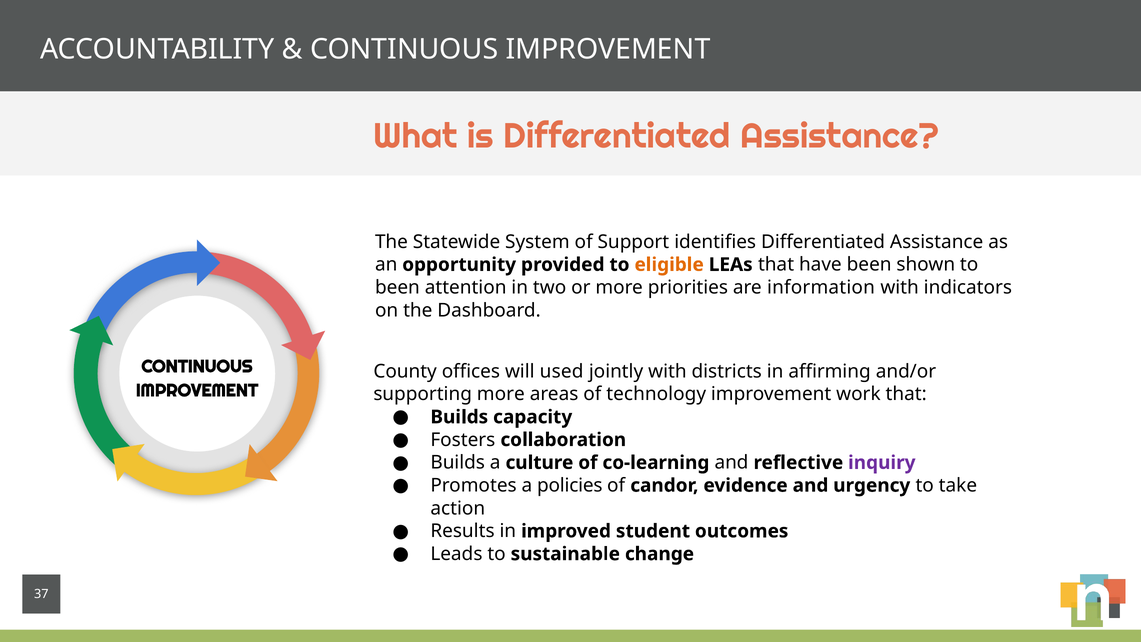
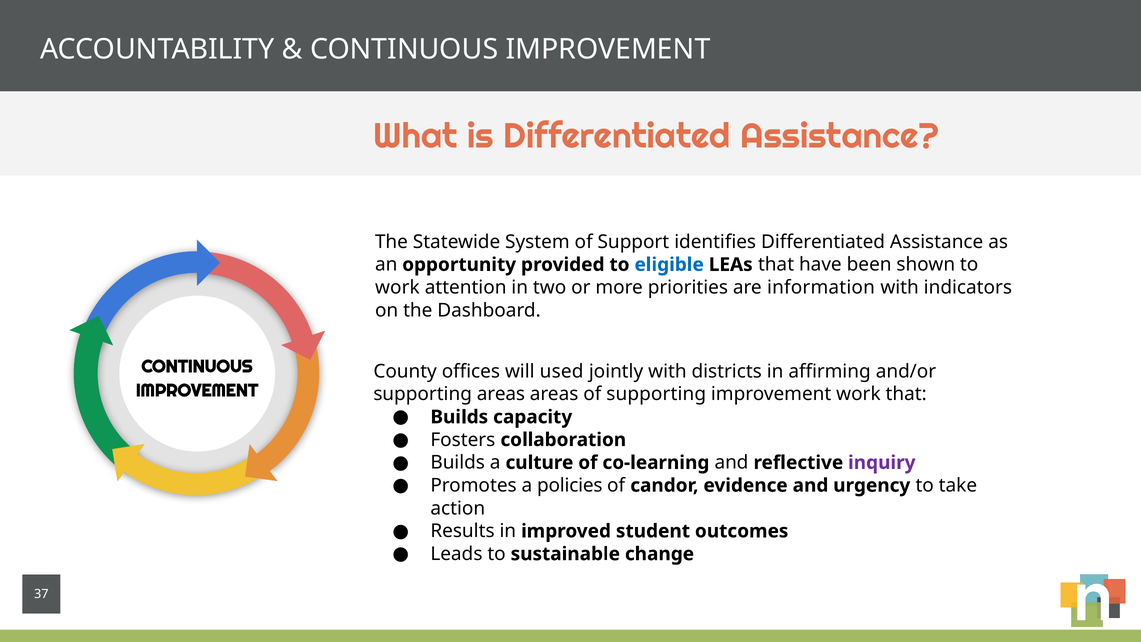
eligible colour: orange -> blue
been at (397, 287): been -> work
supporting more: more -> areas
of technology: technology -> supporting
